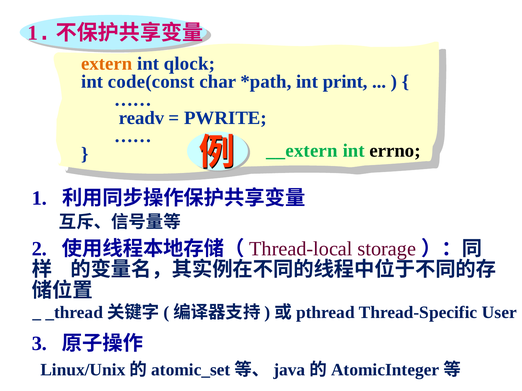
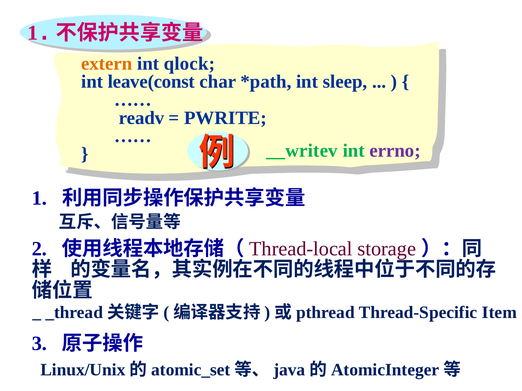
code(const: code(const -> leave(const
print: print -> sleep
__extern: __extern -> __writev
errno colour: black -> purple
User: User -> Item
